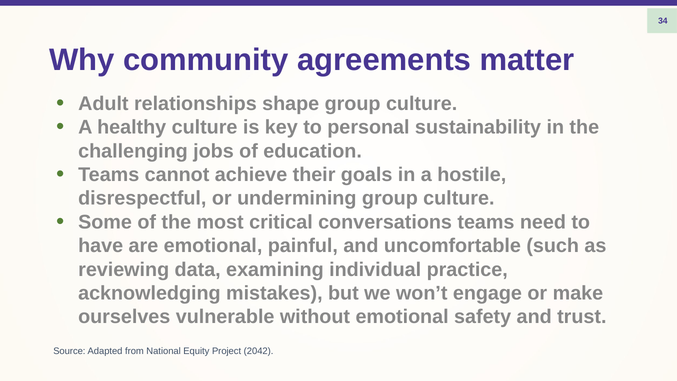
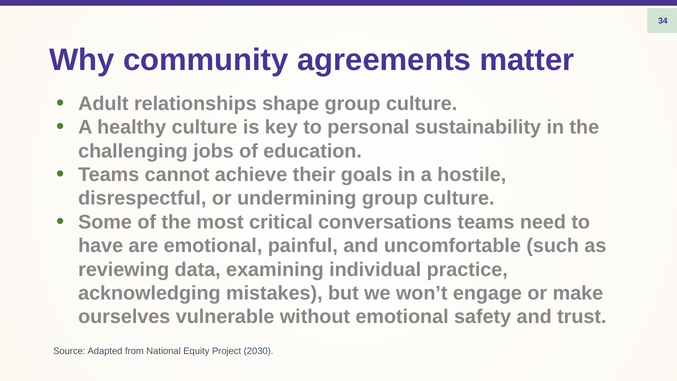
2042: 2042 -> 2030
